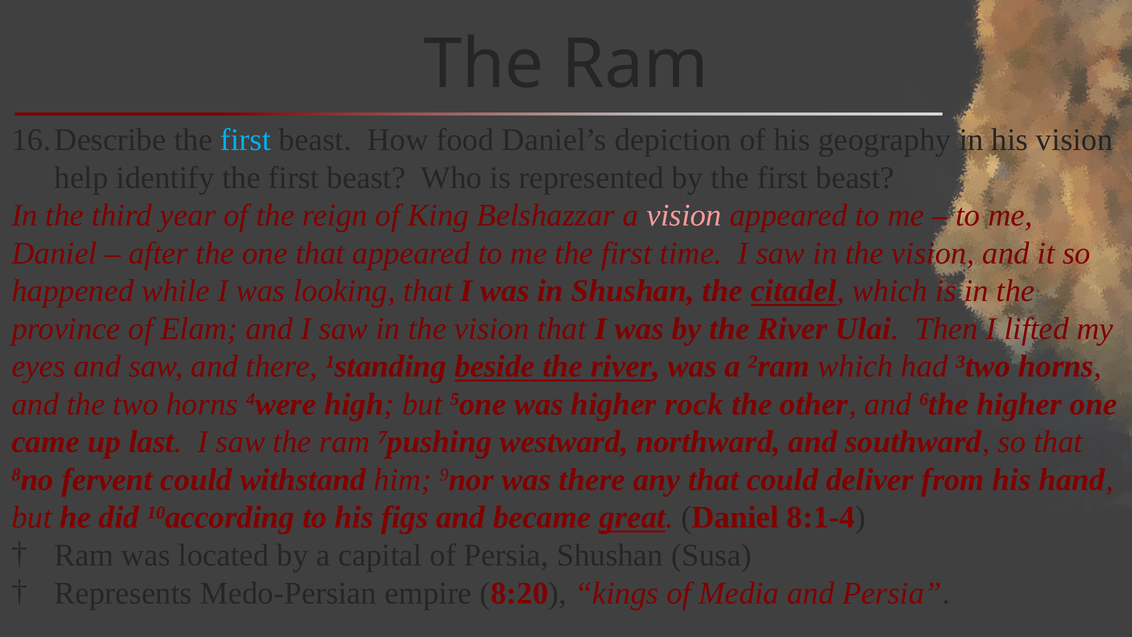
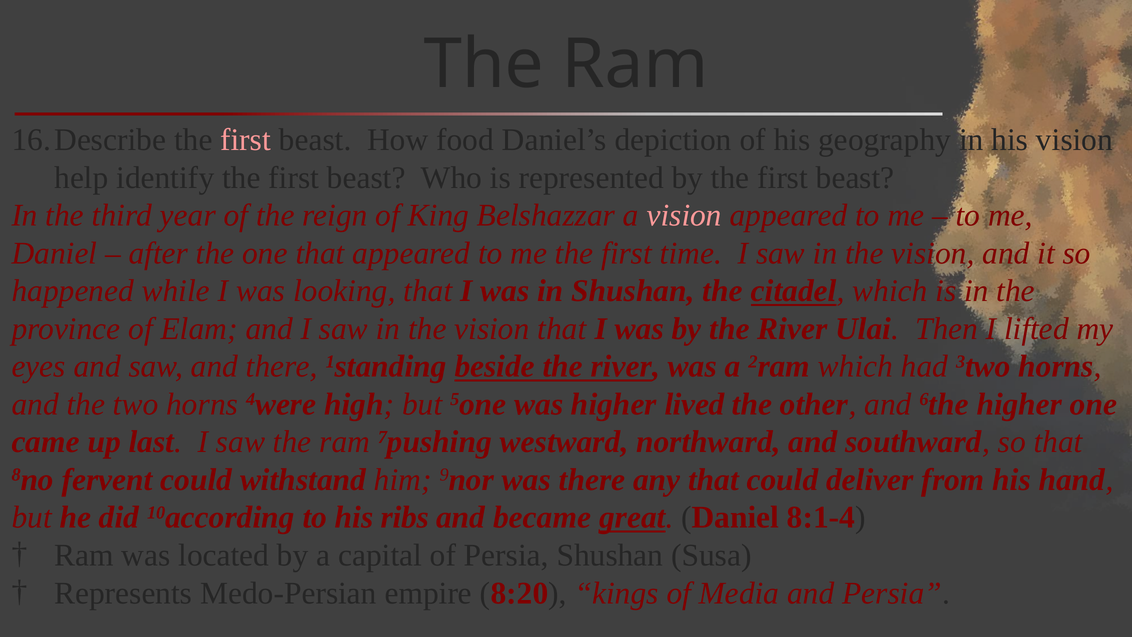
first at (246, 140) colour: light blue -> pink
rock: rock -> lived
figs: figs -> ribs
